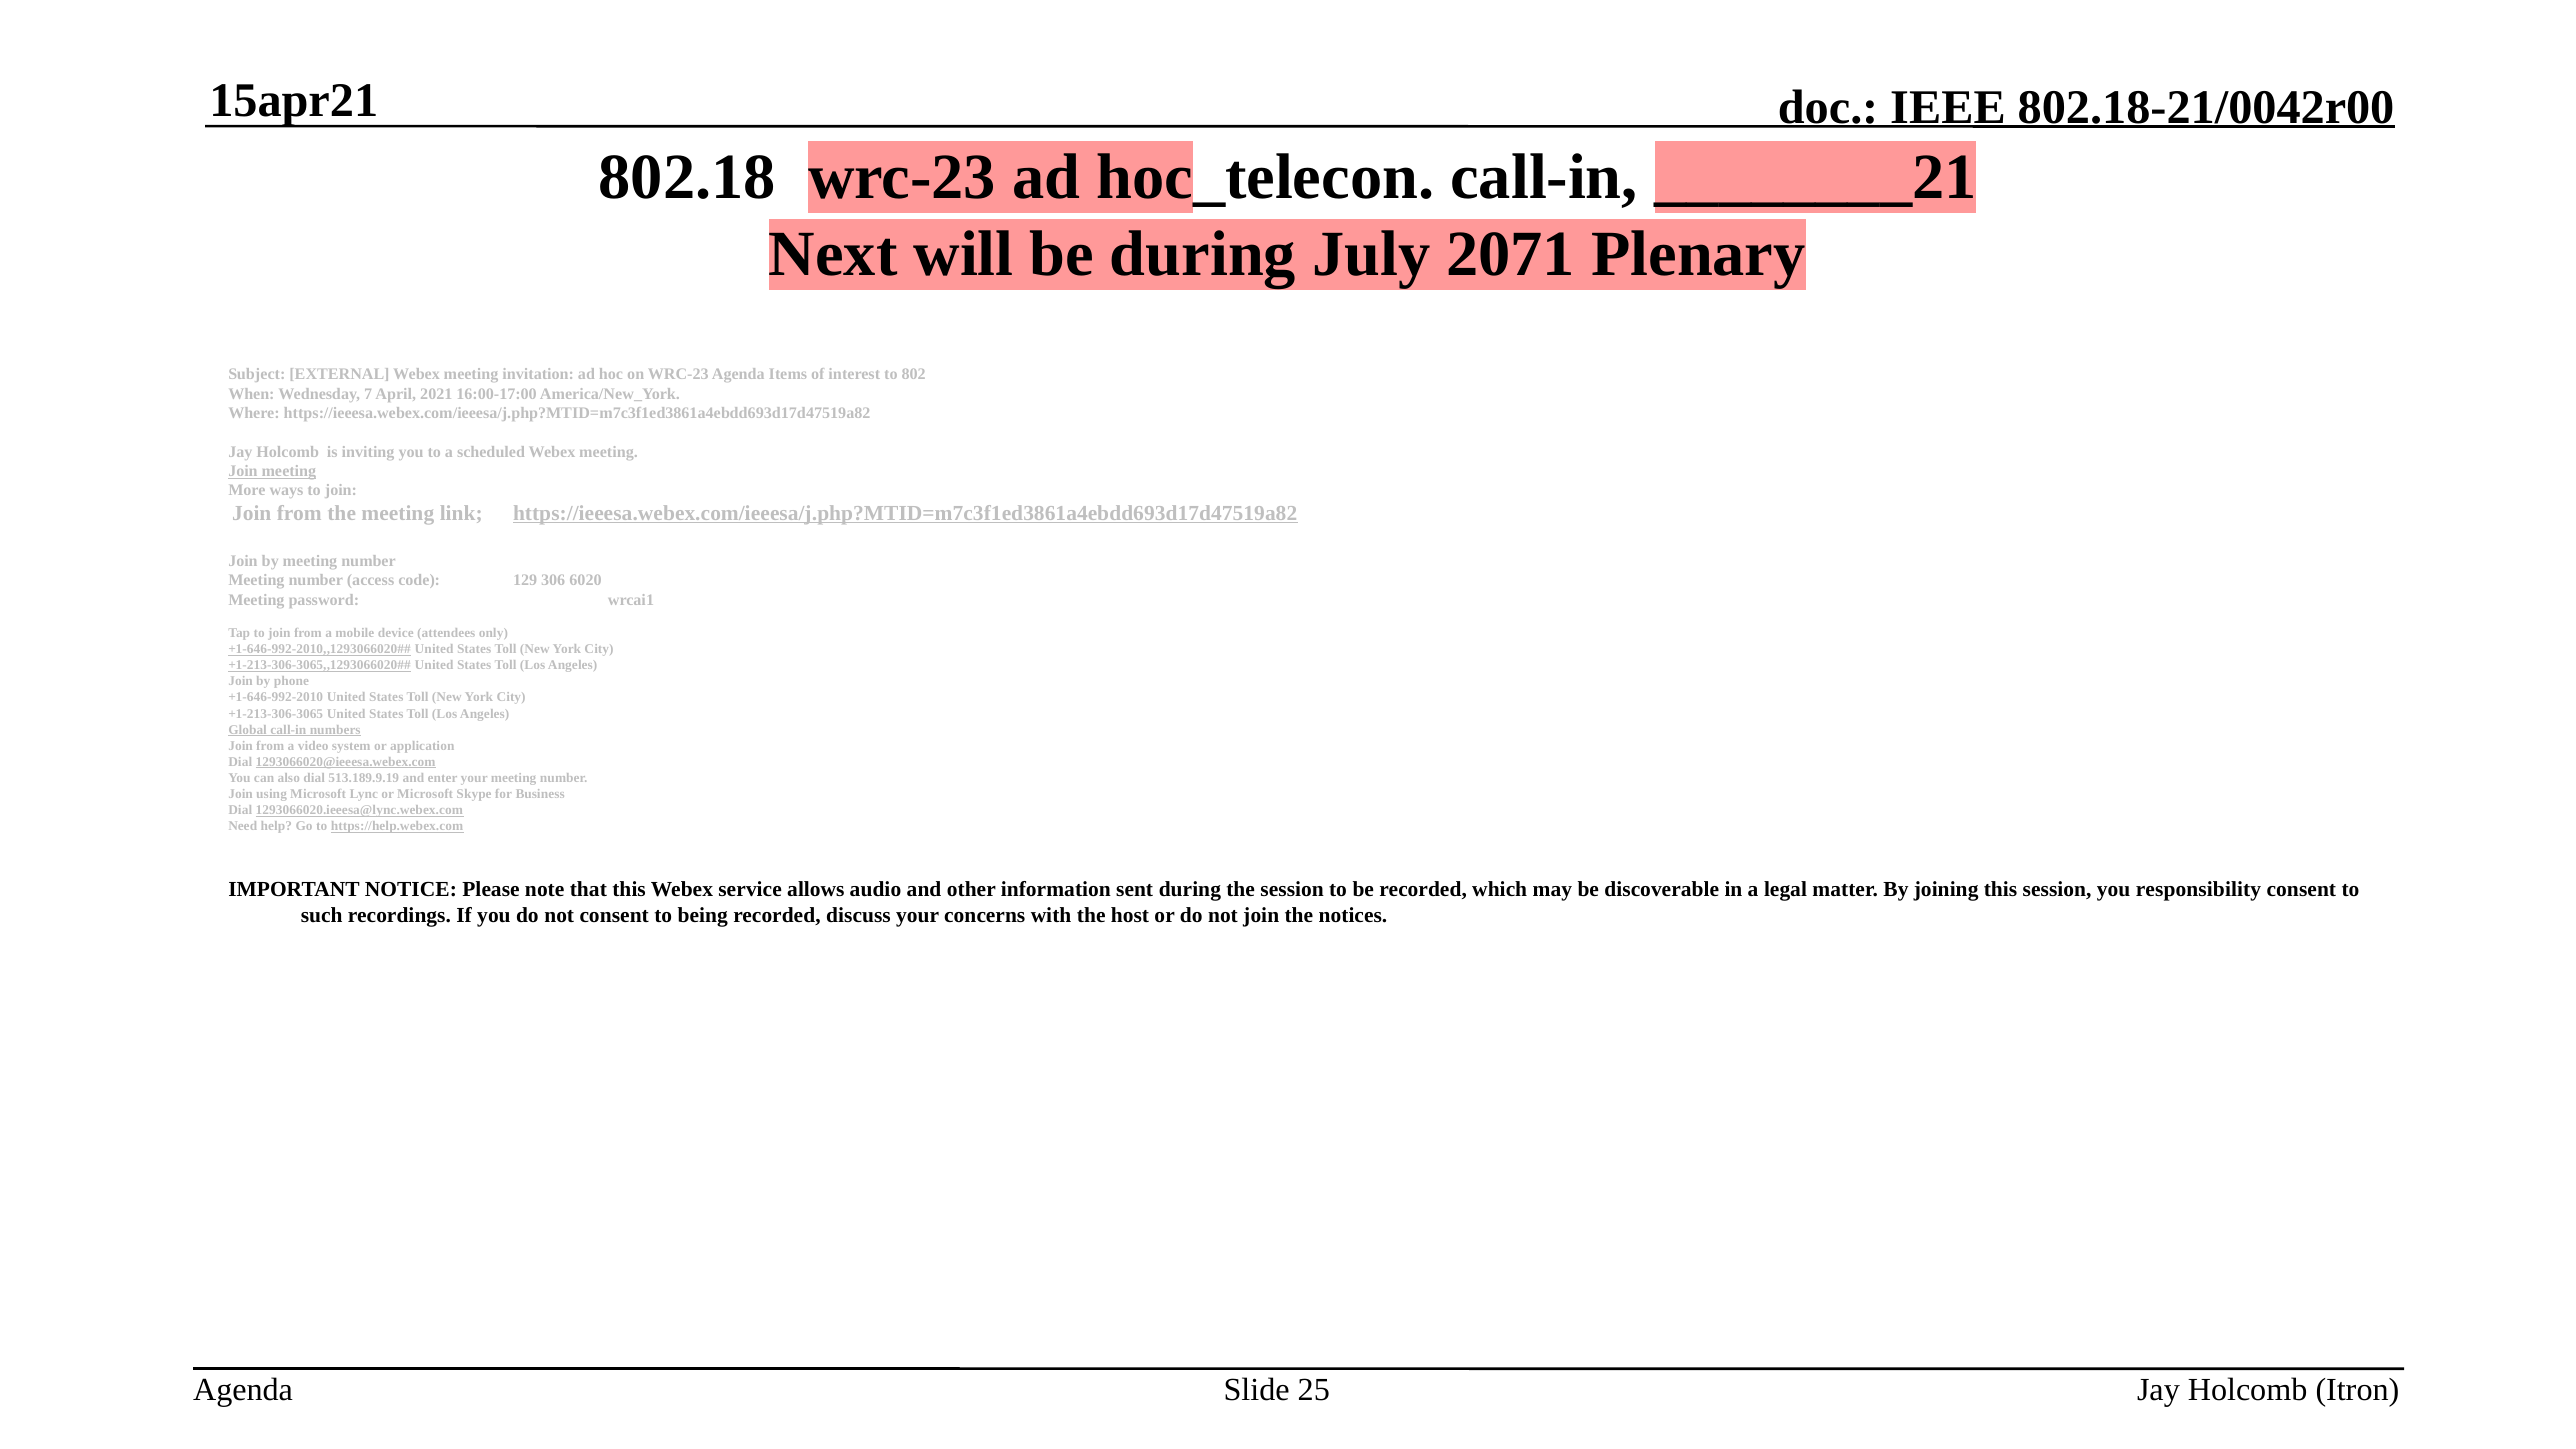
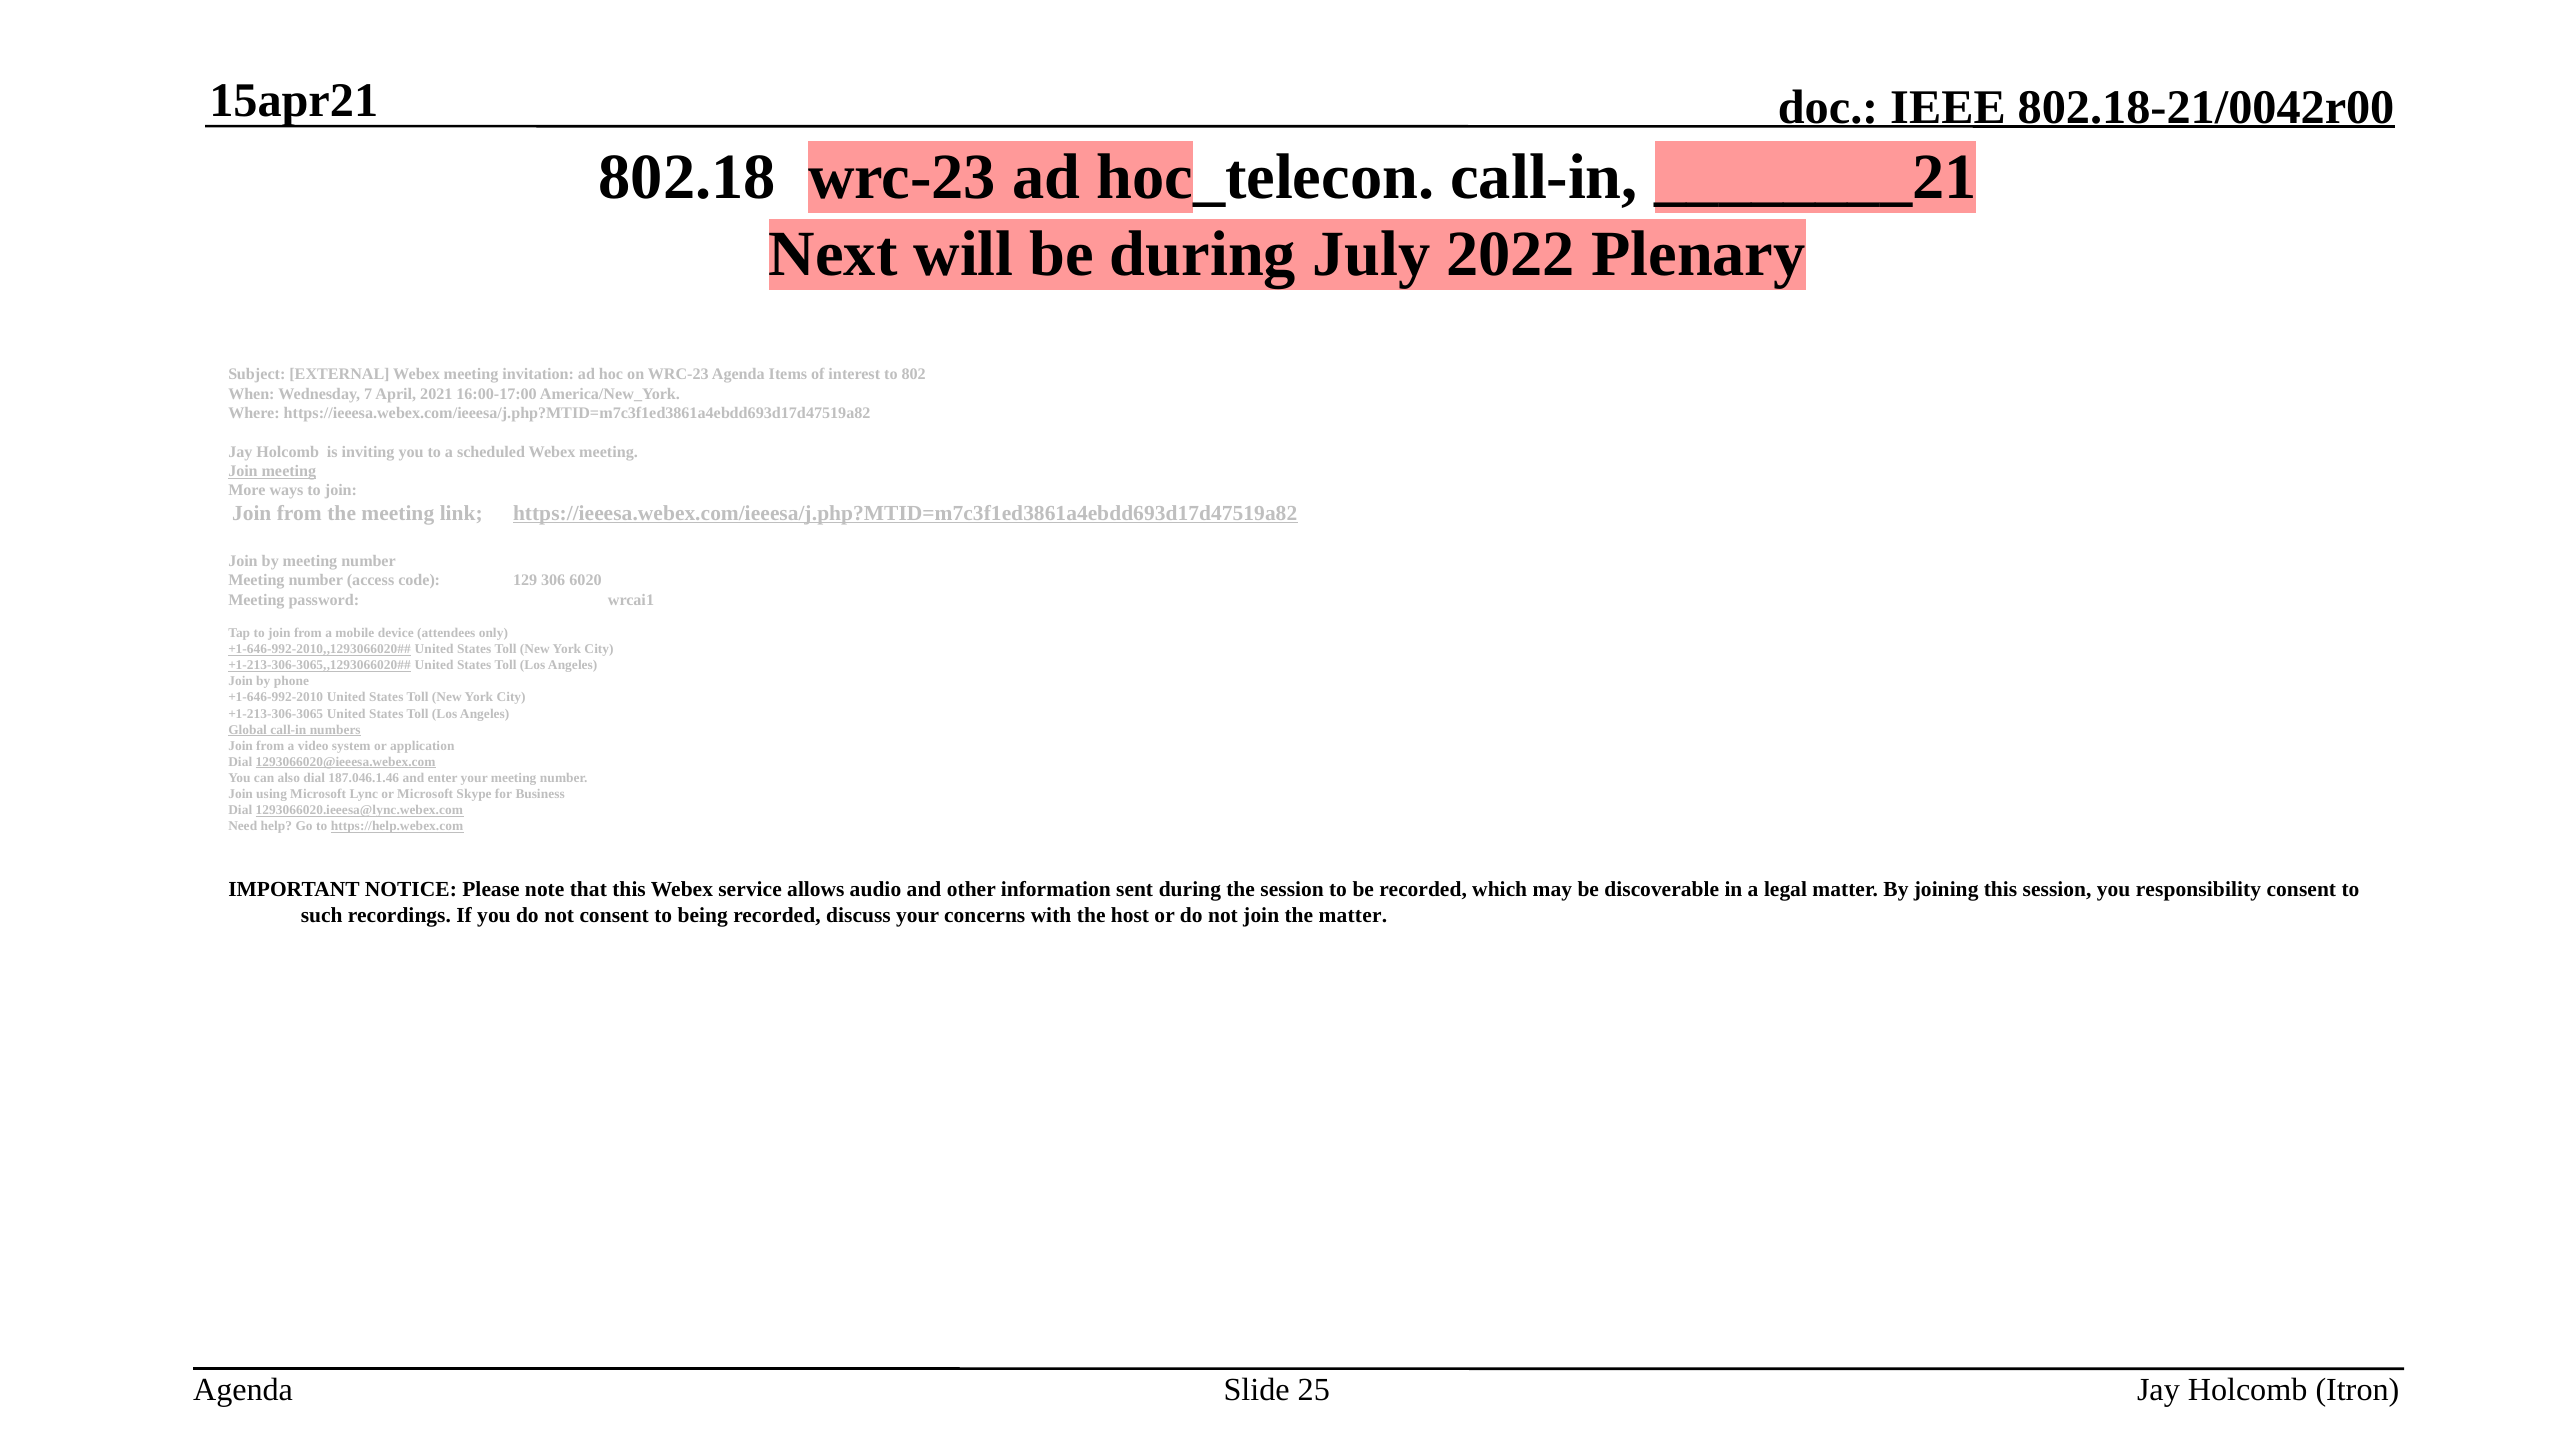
2071: 2071 -> 2022
513.189.9.19: 513.189.9.19 -> 187.046.1.46
the notices: notices -> matter
